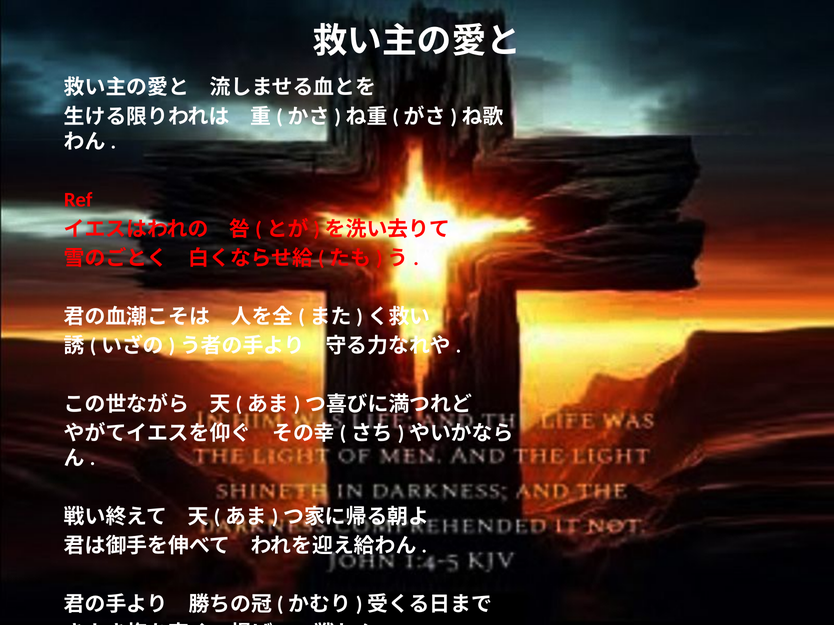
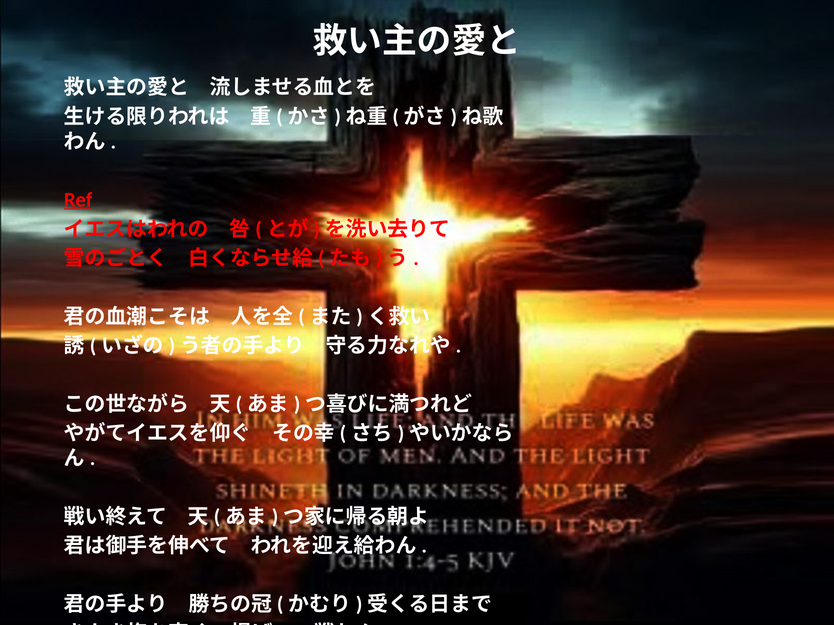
Ref underline: none -> present
